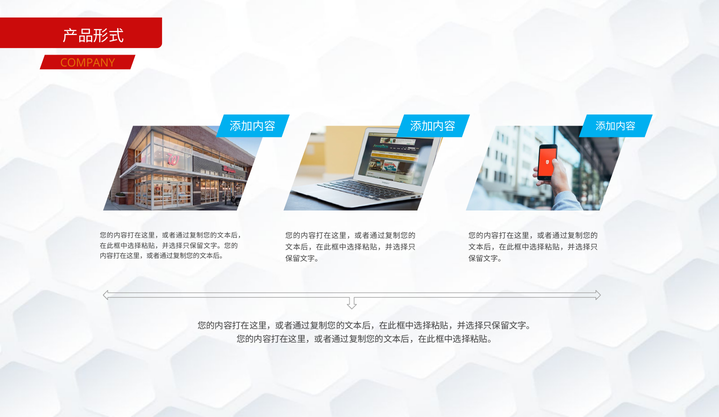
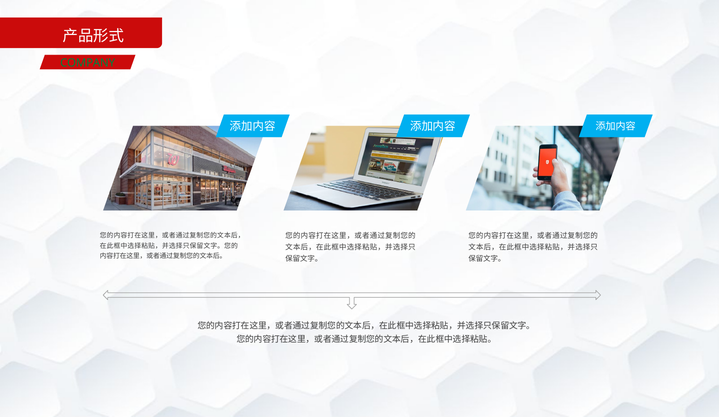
COMPANY colour: orange -> green
